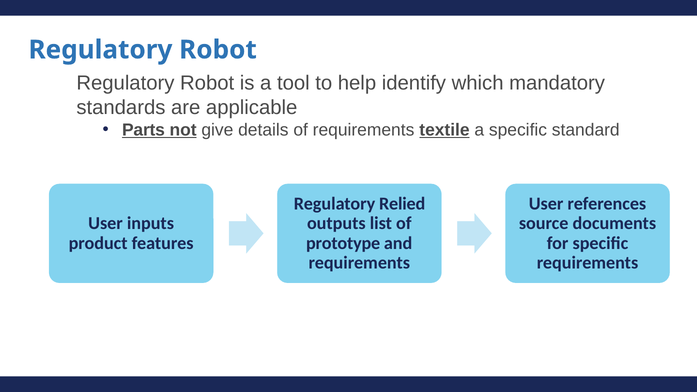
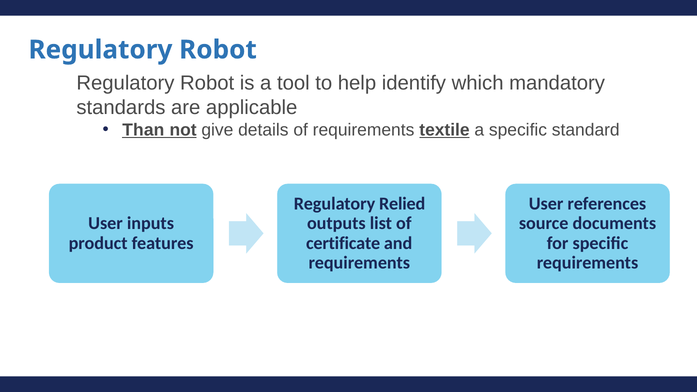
Parts: Parts -> Than
prototype: prototype -> certificate
